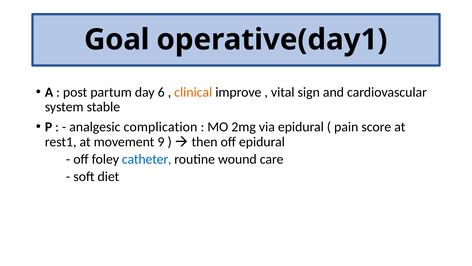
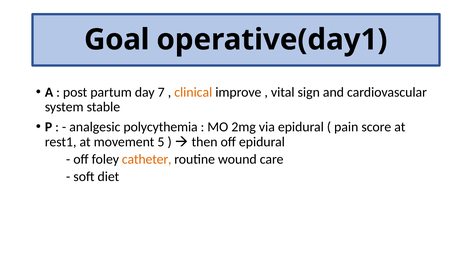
6: 6 -> 7
complication: complication -> polycythemia
9: 9 -> 5
catheter colour: blue -> orange
